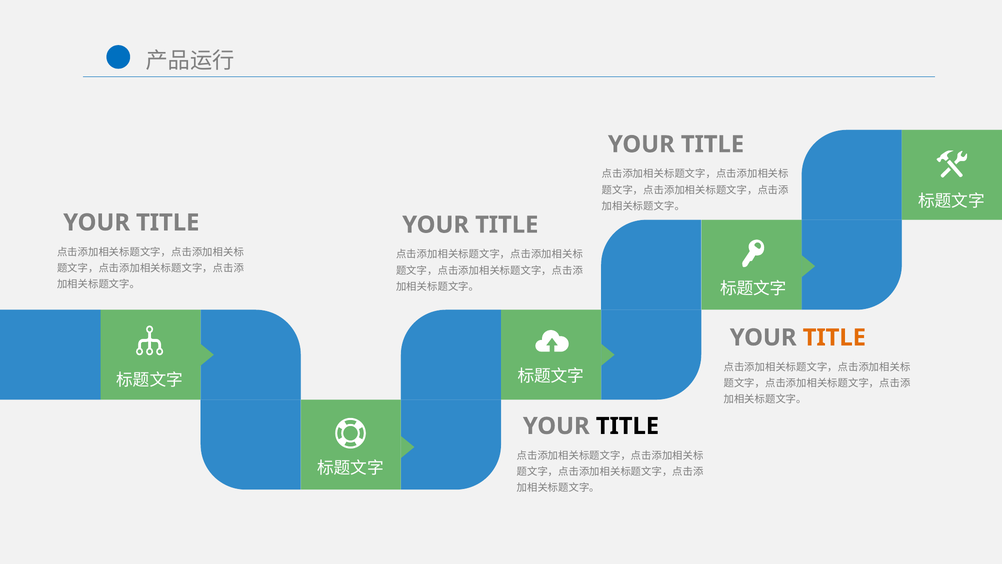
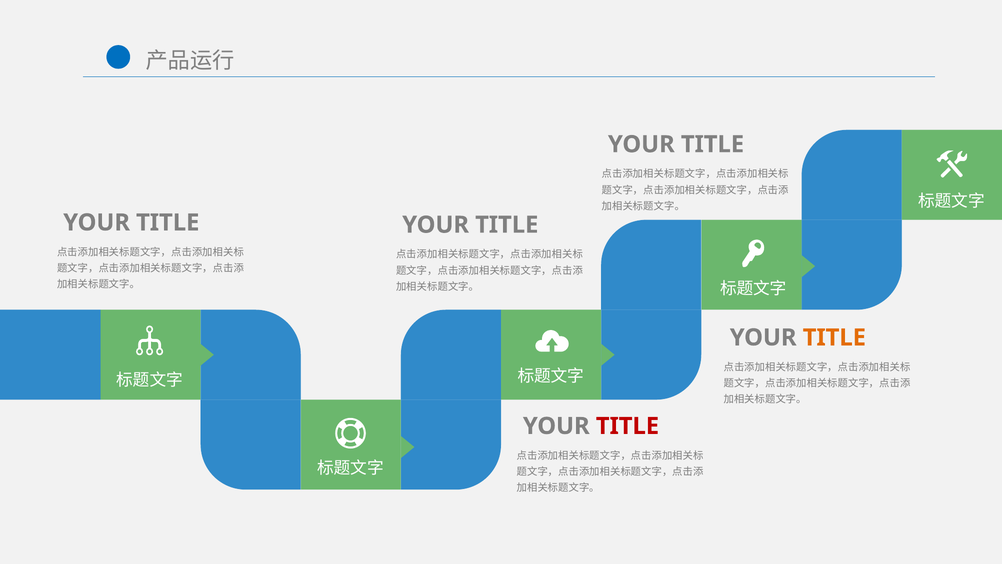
TITLE at (627, 426) colour: black -> red
